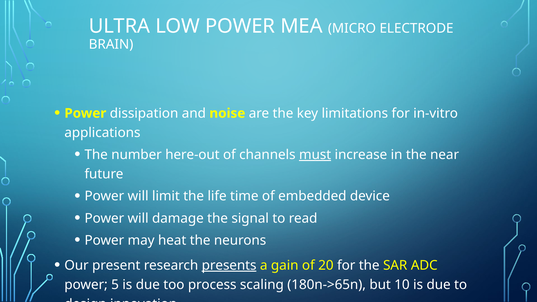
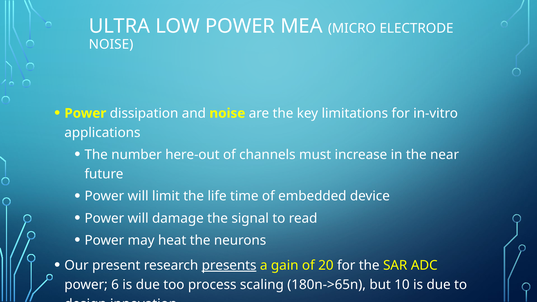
BRAIN at (111, 44): BRAIN -> NOISE
must underline: present -> none
5: 5 -> 6
